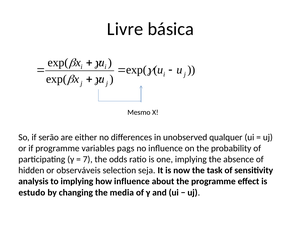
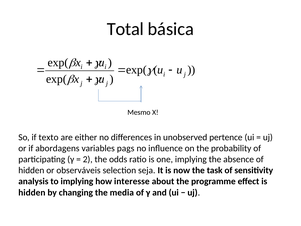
Livre: Livre -> Total
serão: serão -> texto
qualquer: qualquer -> pertence
if programme: programme -> abordagens
7: 7 -> 2
how influence: influence -> interesse
estudo at (32, 192): estudo -> hidden
